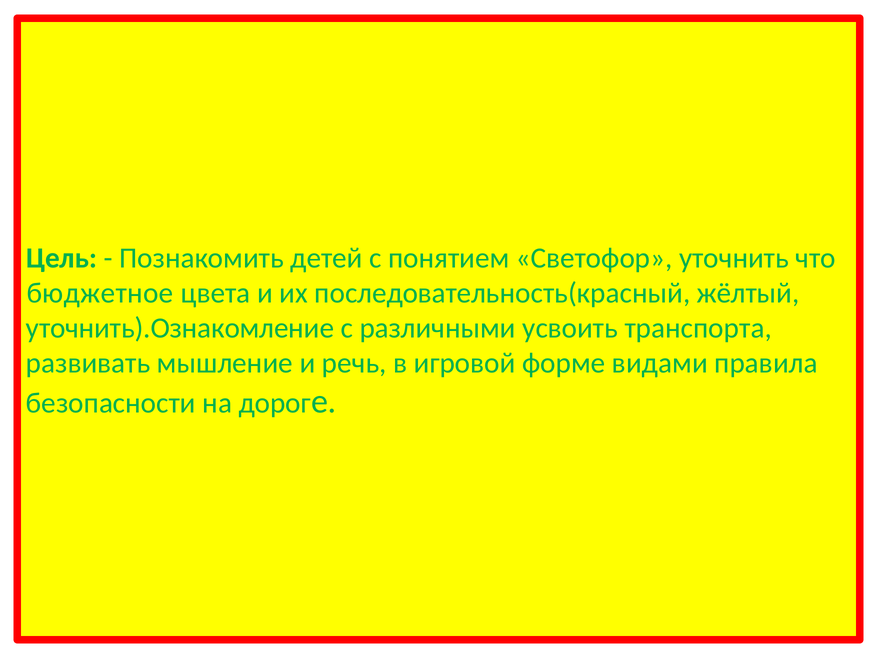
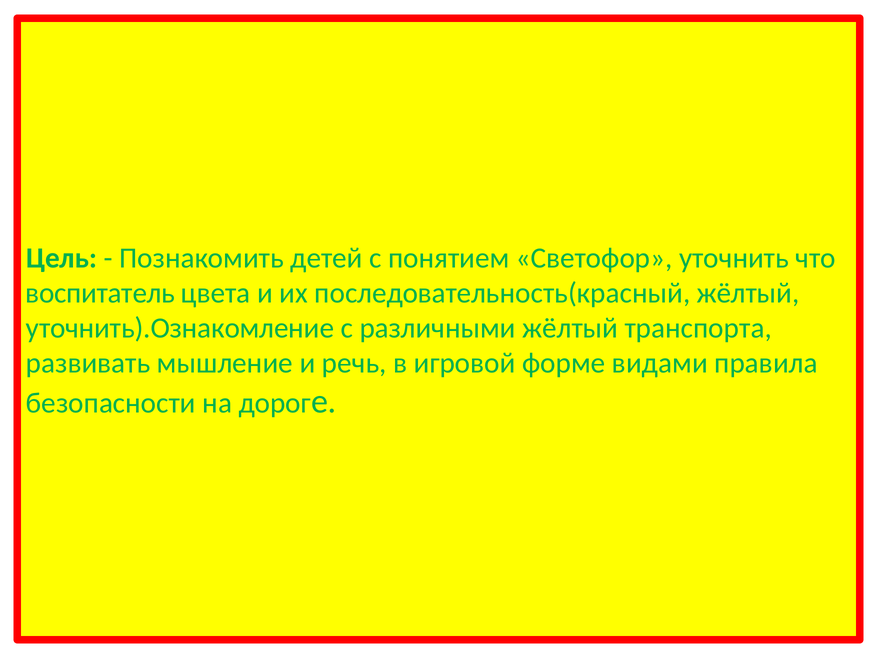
бюджетное: бюджетное -> воспитатель
различными усвоить: усвоить -> жёлтый
